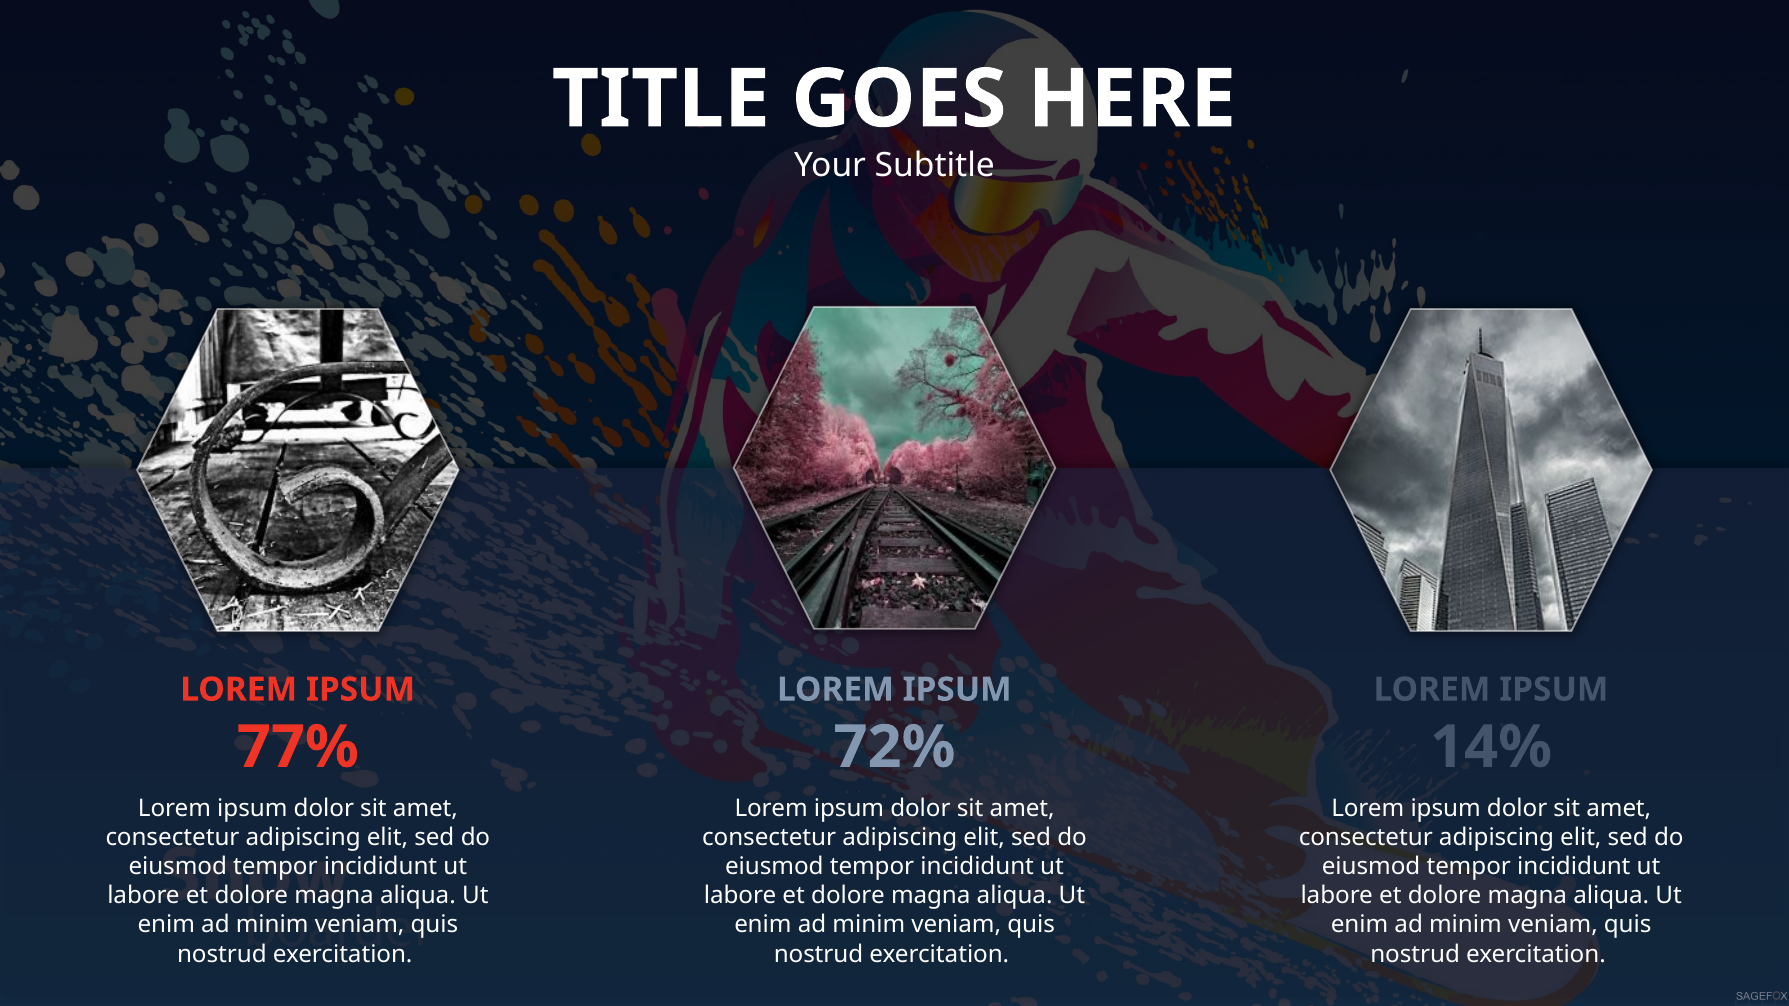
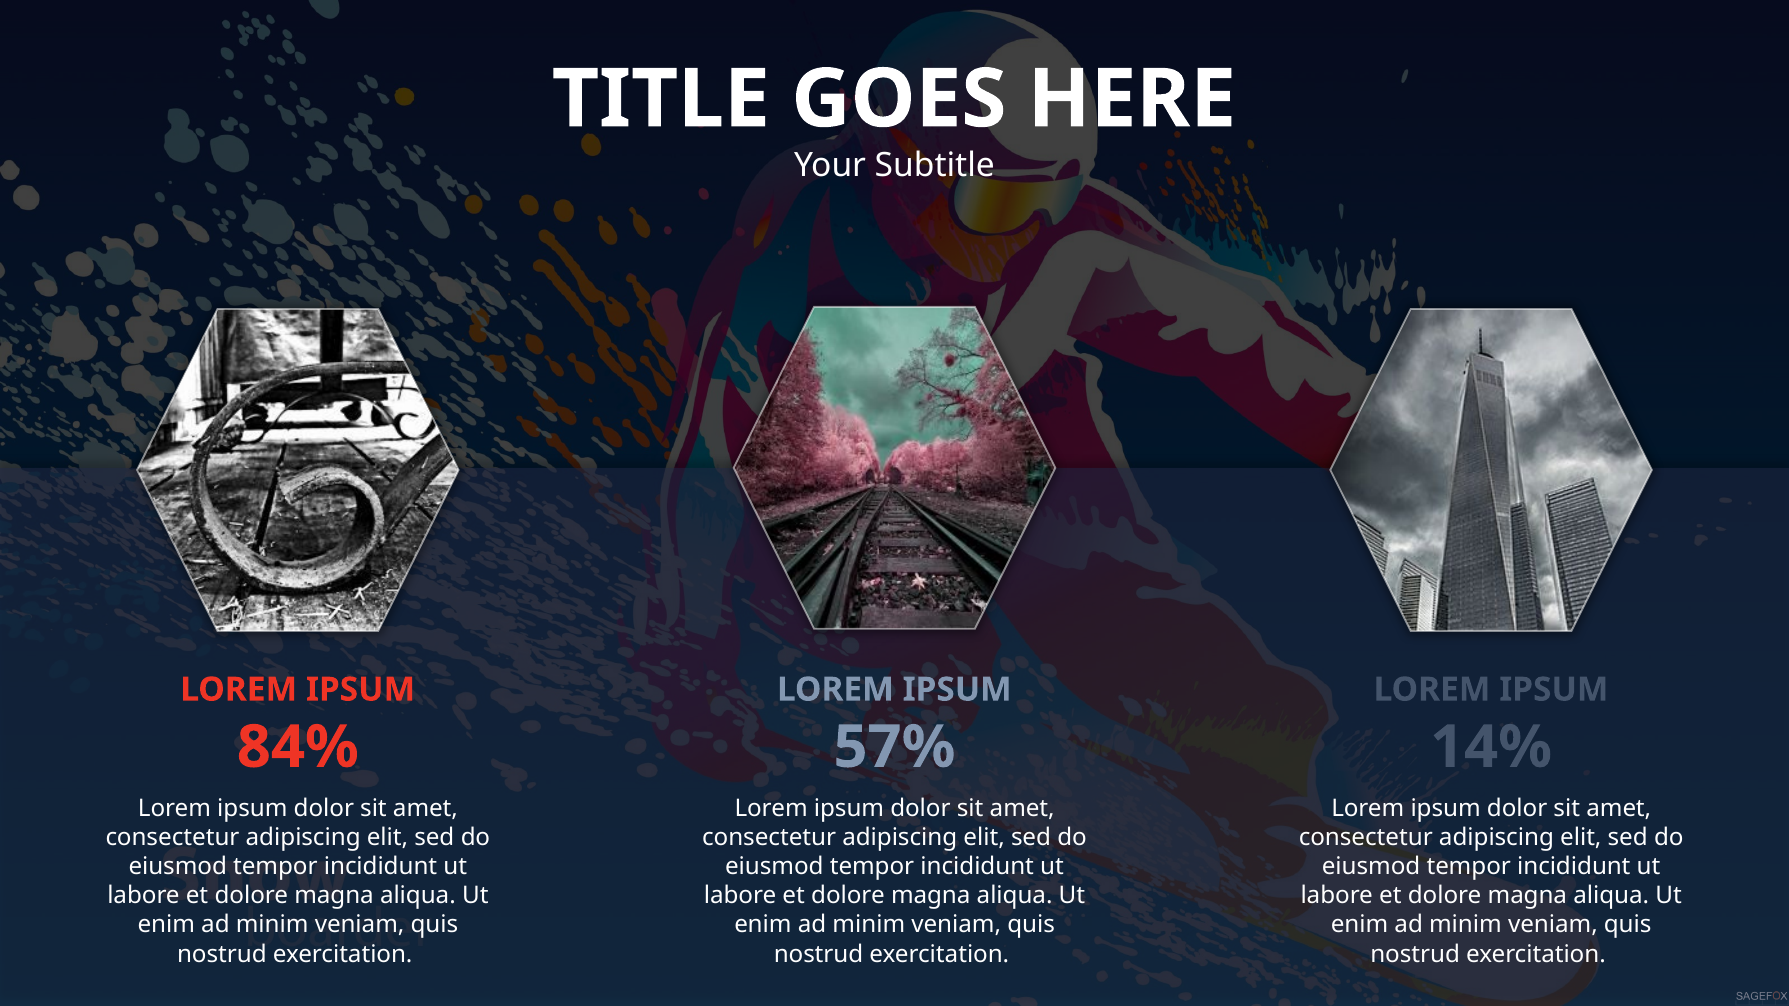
77%: 77% -> 84%
72%: 72% -> 57%
